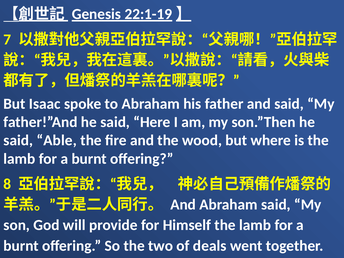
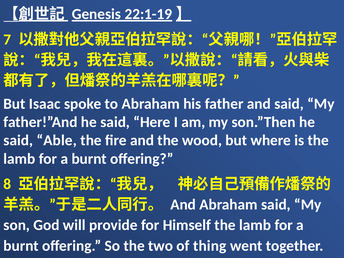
deals: deals -> thing
